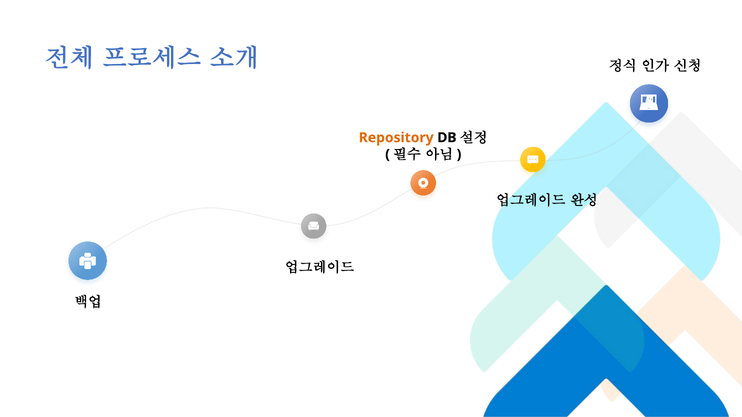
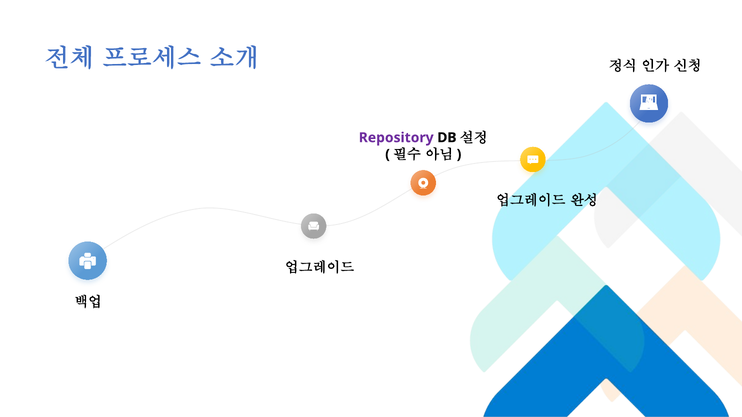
Repository colour: orange -> purple
